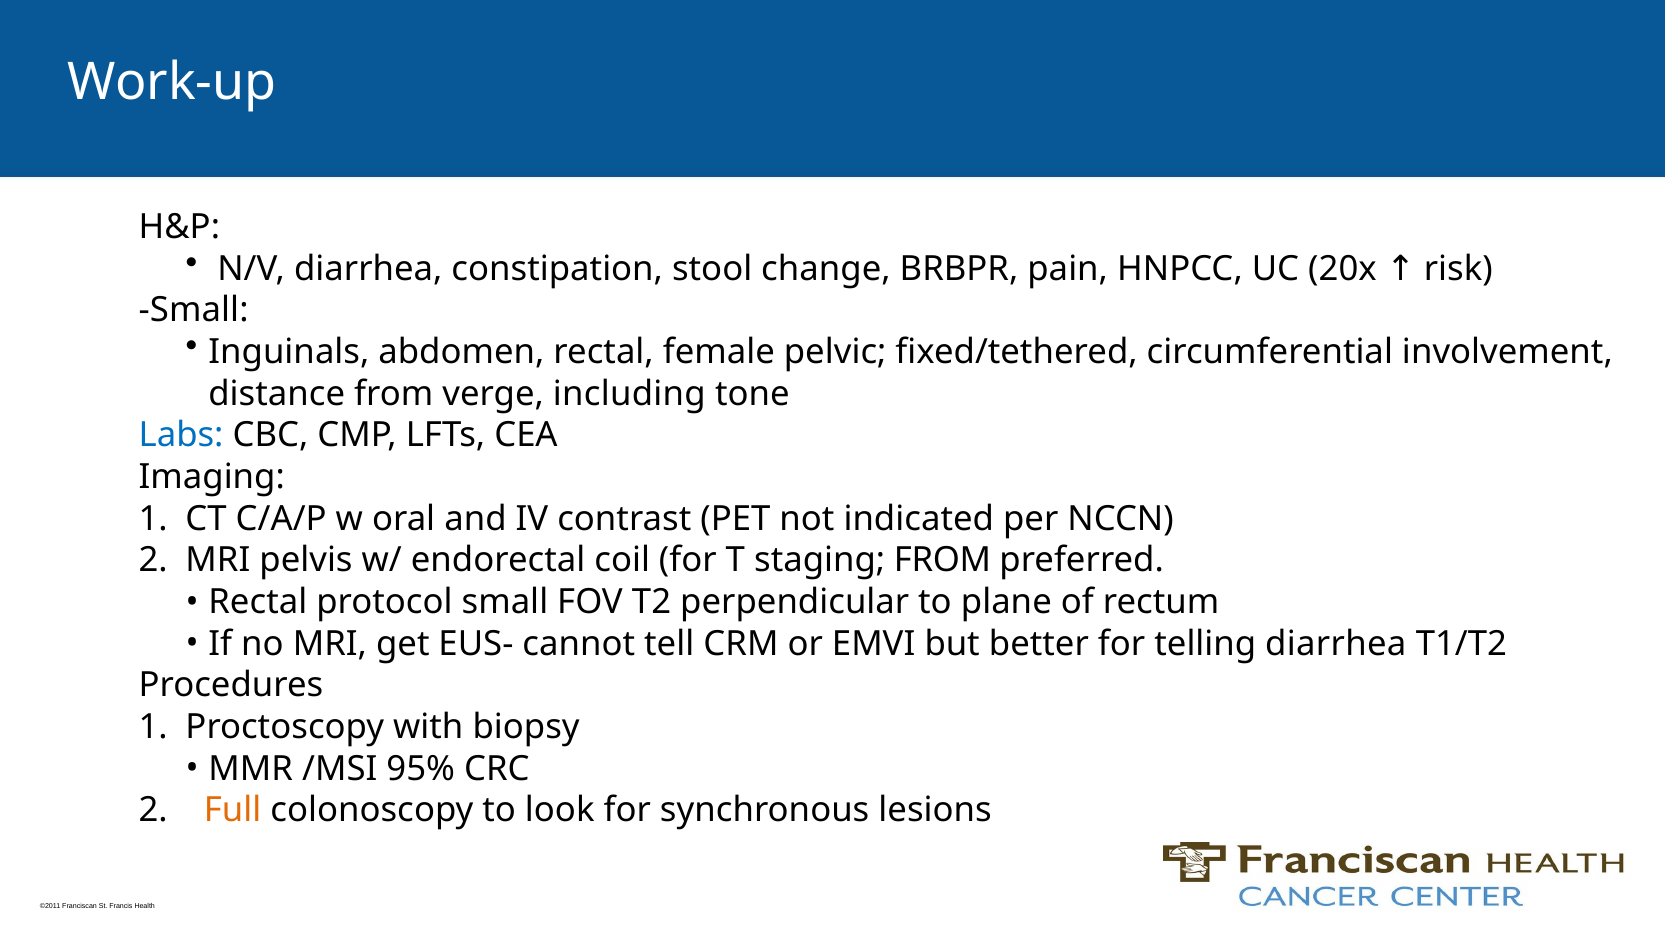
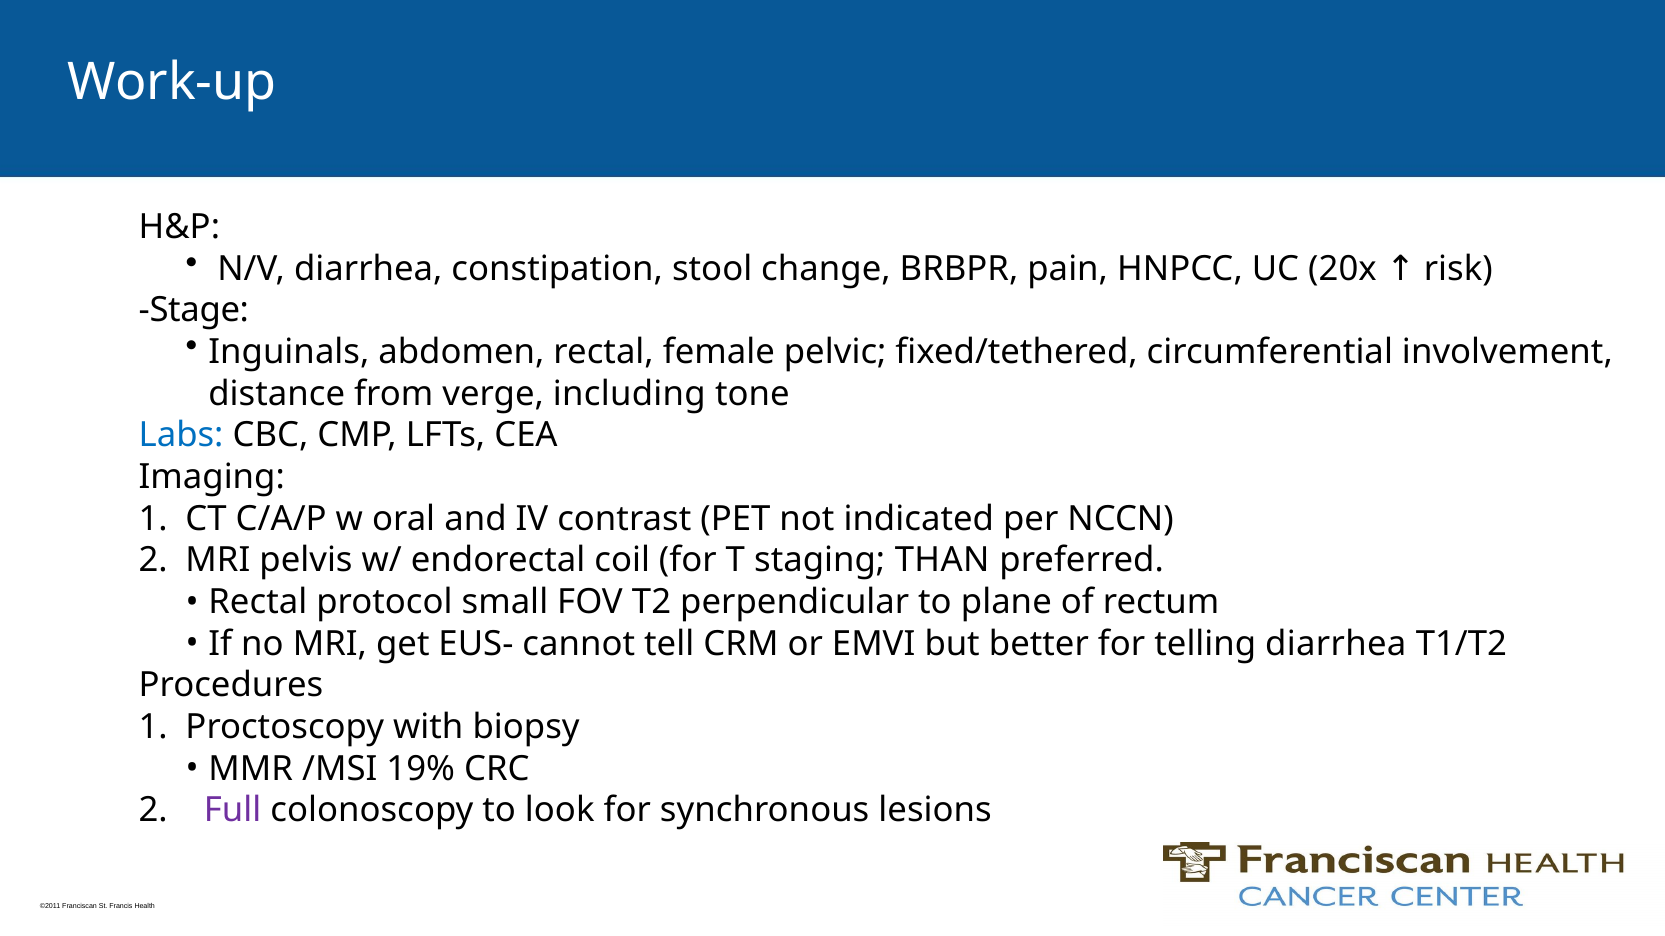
Small at (194, 311): Small -> Stage
staging FROM: FROM -> THAN
95%: 95% -> 19%
Full colour: orange -> purple
